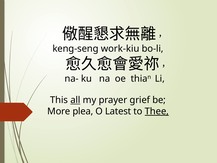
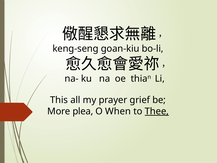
work-kiu: work-kiu -> goan-kiu
all underline: present -> none
Latest: Latest -> When
